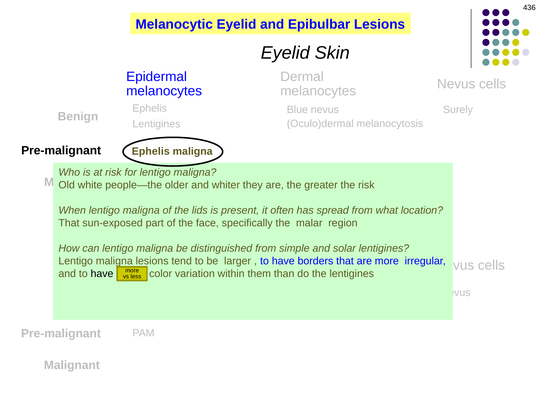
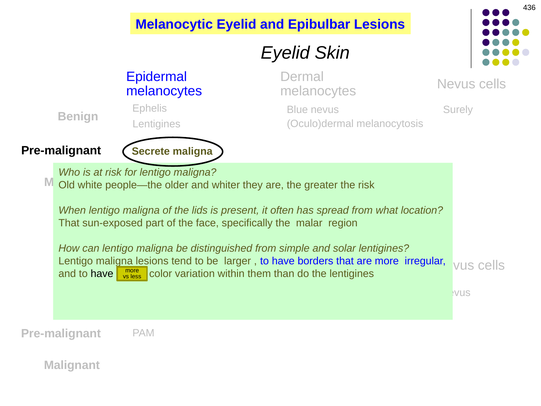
Ephelis at (151, 151): Ephelis -> Secrete
